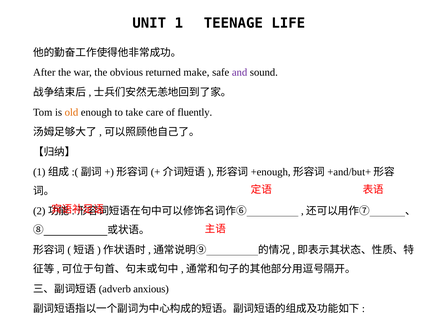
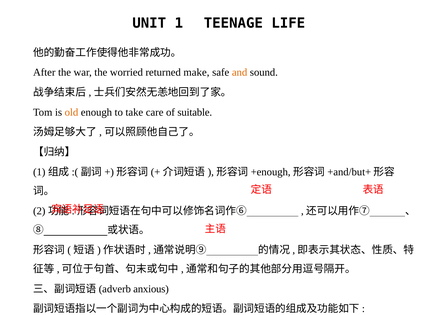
obvious: obvious -> worried
and colour: purple -> orange
fluently: fluently -> suitable
